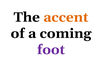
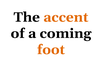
foot colour: purple -> orange
